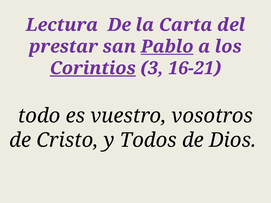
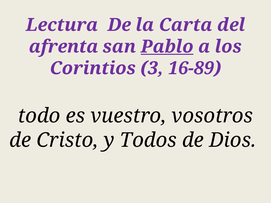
prestar: prestar -> afrenta
Corintios underline: present -> none
16-21: 16-21 -> 16-89
